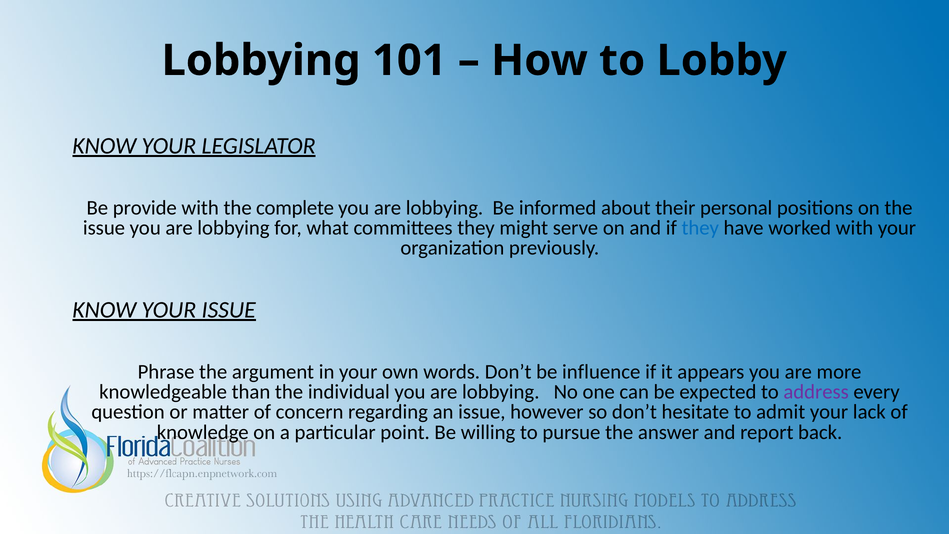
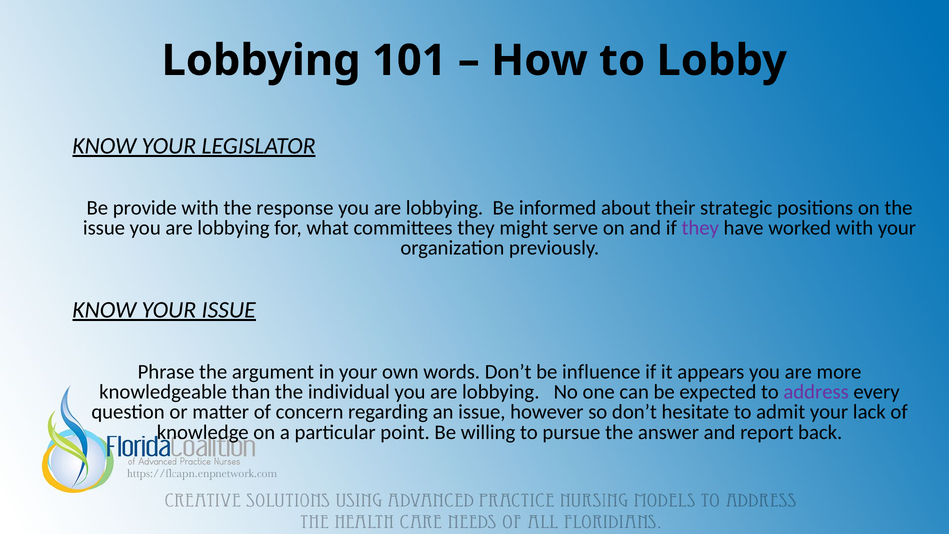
complete: complete -> response
personal: personal -> strategic
they at (700, 228) colour: blue -> purple
